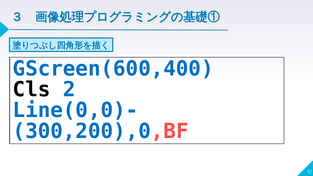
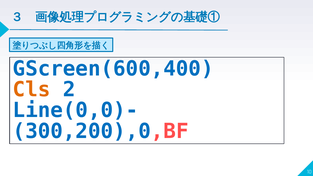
Cls colour: black -> orange
